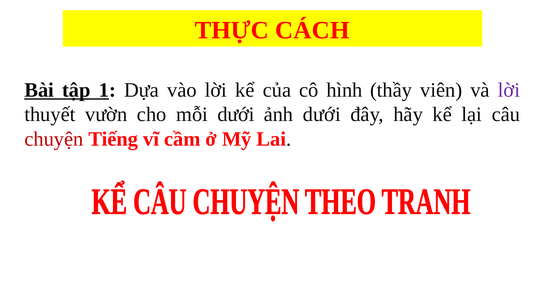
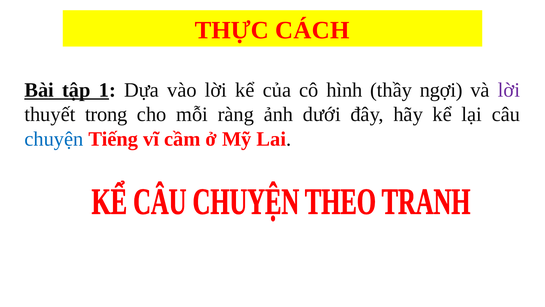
viên: viên -> ngợi
vườn: vườn -> trong
mỗi dưới: dưới -> ràng
chuyện colour: red -> blue
